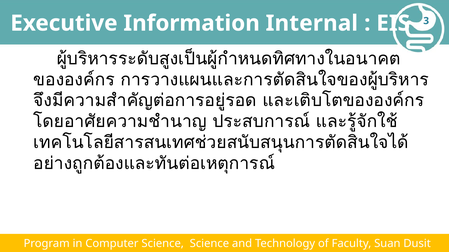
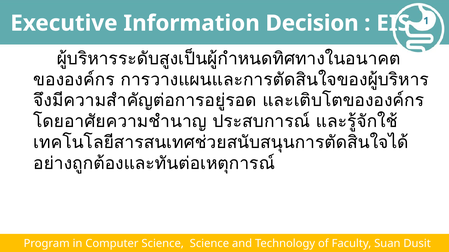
Internal: Internal -> Decision
3: 3 -> 1
